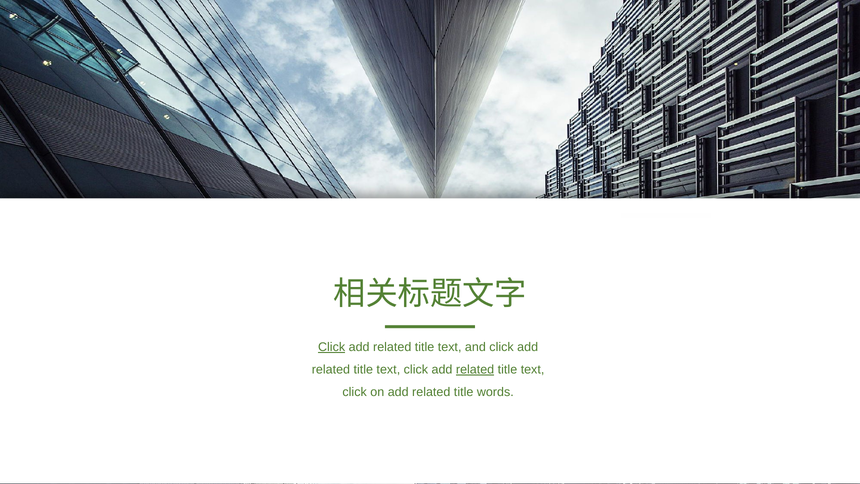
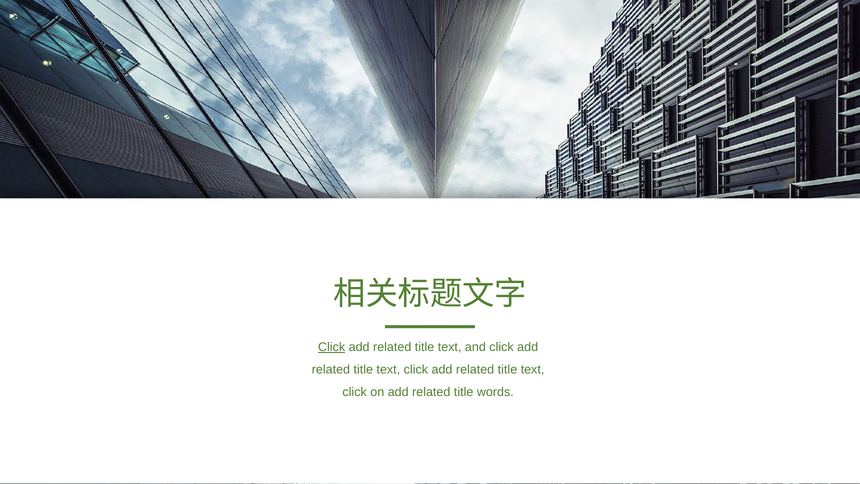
related at (475, 369) underline: present -> none
